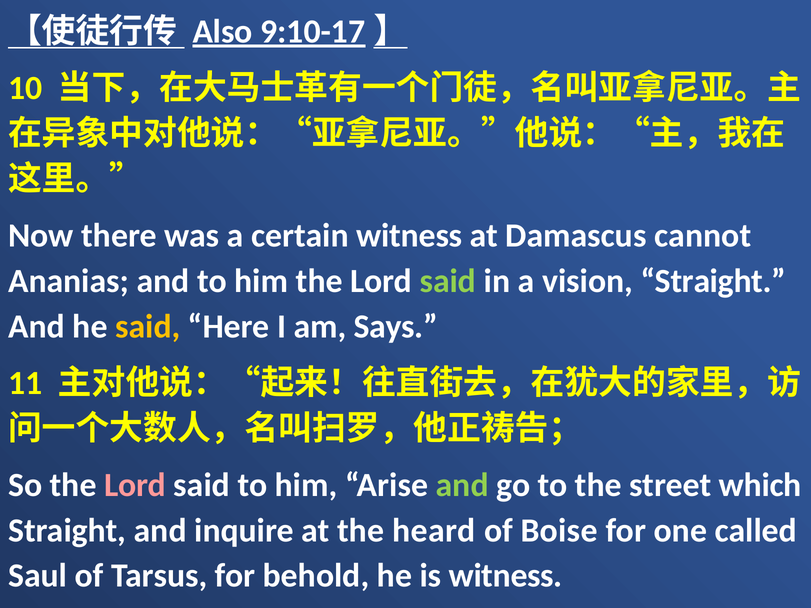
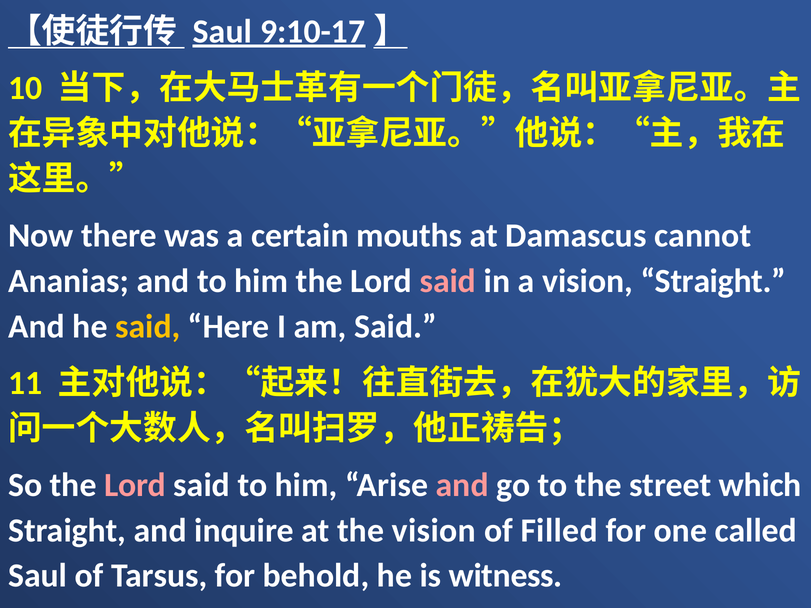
Also at (223, 32): Also -> Saul
certain witness: witness -> mouths
said at (448, 281) colour: light green -> pink
am Says: Says -> Said
and at (462, 485) colour: light green -> pink
the heard: heard -> vision
Boise: Boise -> Filled
